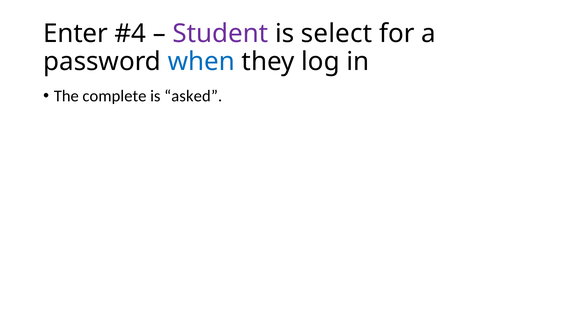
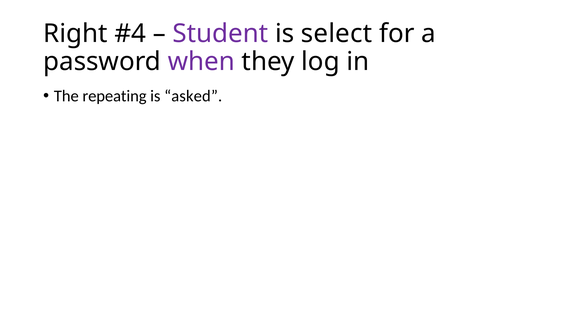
Enter: Enter -> Right
when colour: blue -> purple
complete: complete -> repeating
